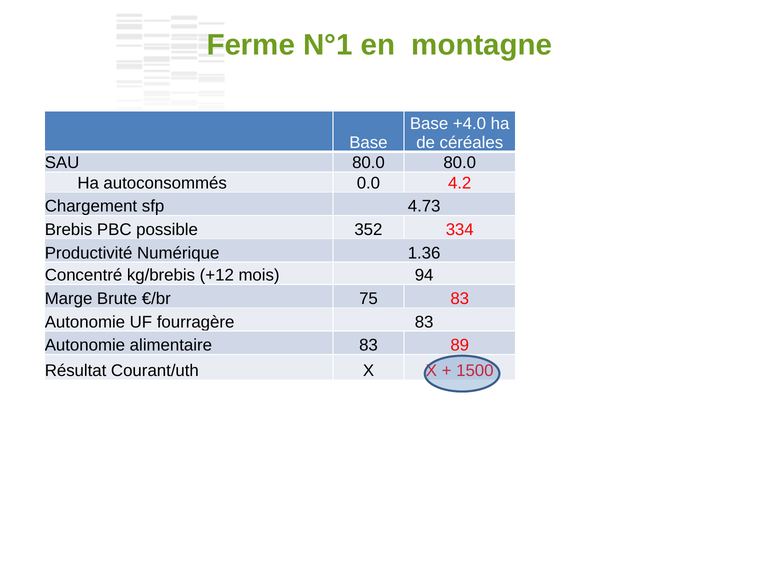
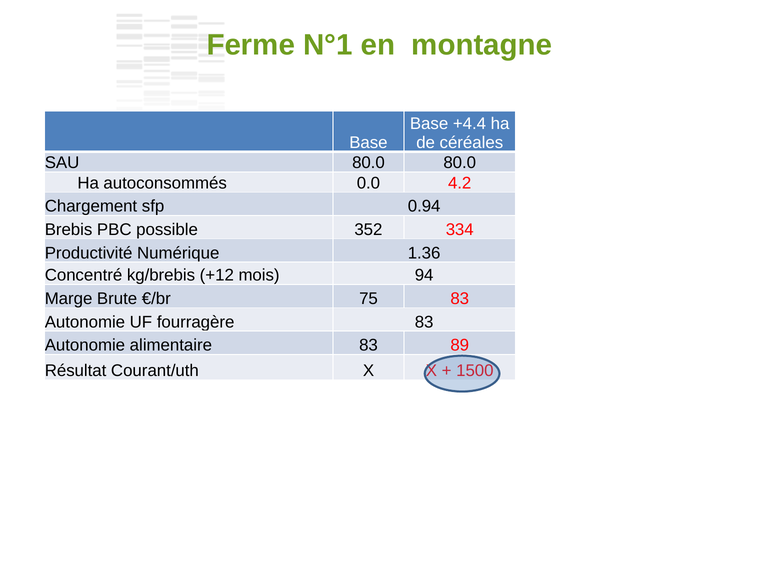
+4.0: +4.0 -> +4.4
4.73: 4.73 -> 0.94
